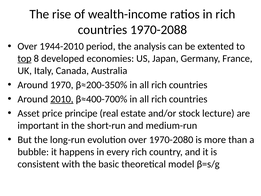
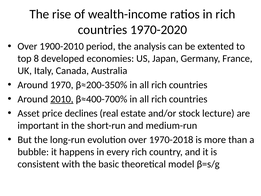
1970-2088: 1970-2088 -> 1970-2020
1944-2010: 1944-2010 -> 1900-2010
top underline: present -> none
principe: principe -> declines
1970-2080: 1970-2080 -> 1970-2018
